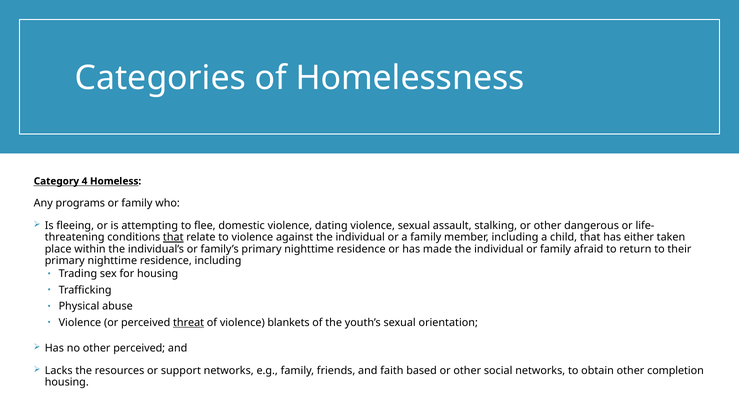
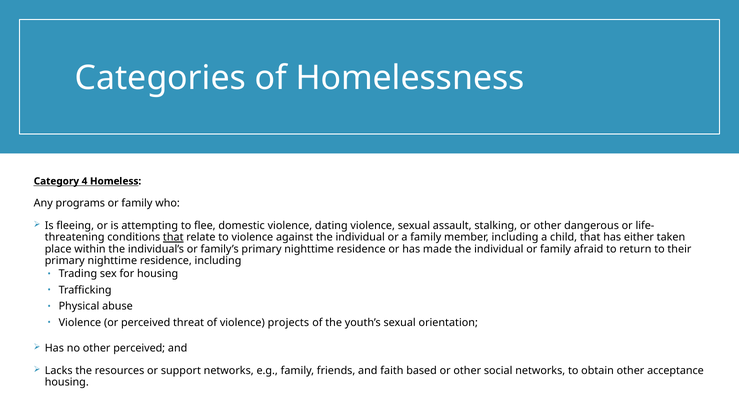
threat underline: present -> none
blankets: blankets -> projects
completion: completion -> acceptance
